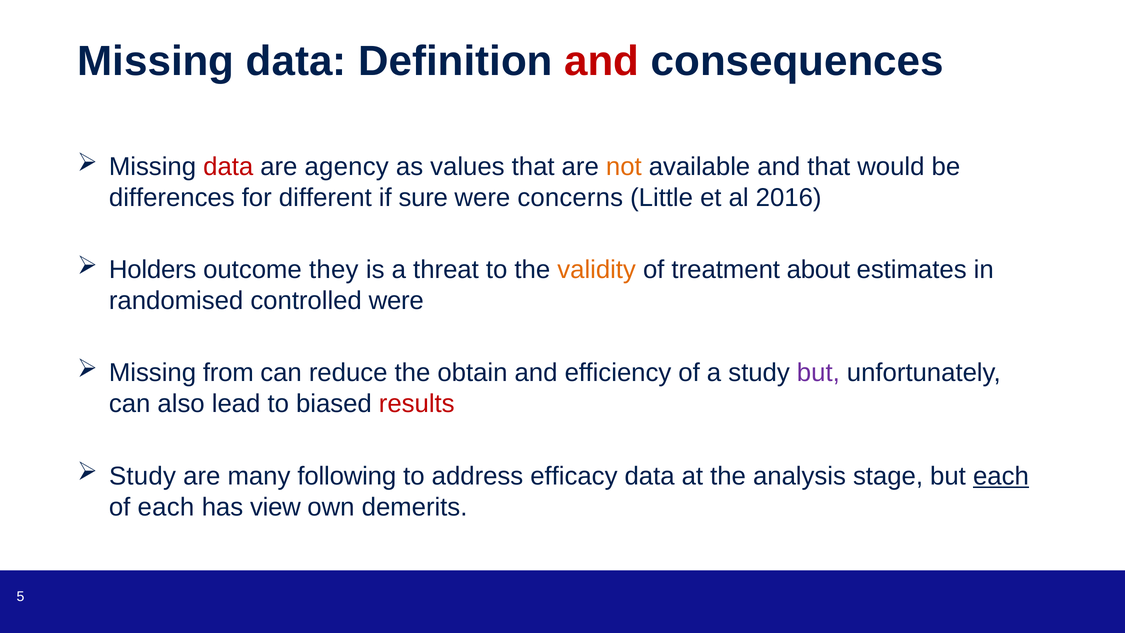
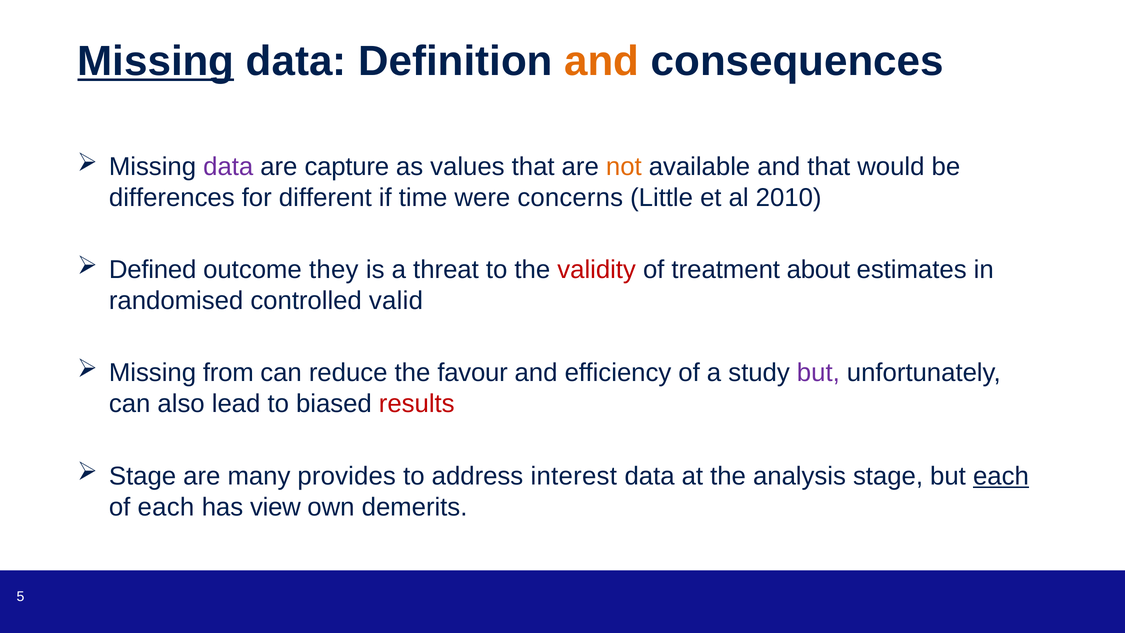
Missing at (156, 61) underline: none -> present
and at (602, 61) colour: red -> orange
data at (228, 167) colour: red -> purple
agency: agency -> capture
sure: sure -> time
2016: 2016 -> 2010
Holders: Holders -> Defined
validity colour: orange -> red
controlled were: were -> valid
obtain: obtain -> favour
Study at (142, 476): Study -> Stage
following: following -> provides
efficacy: efficacy -> interest
